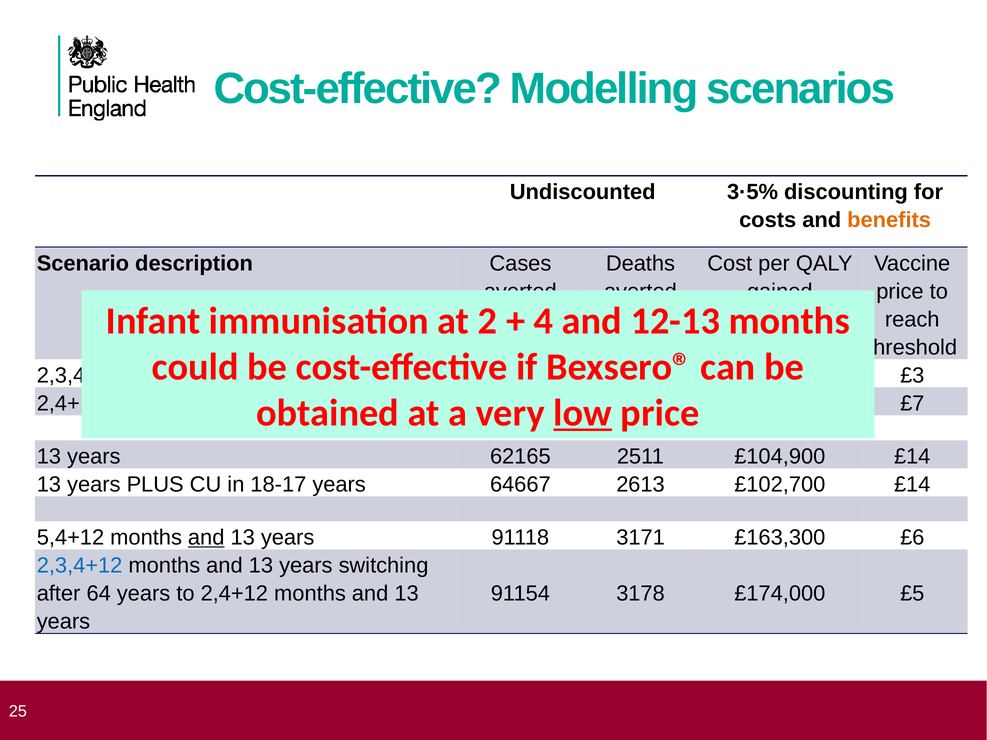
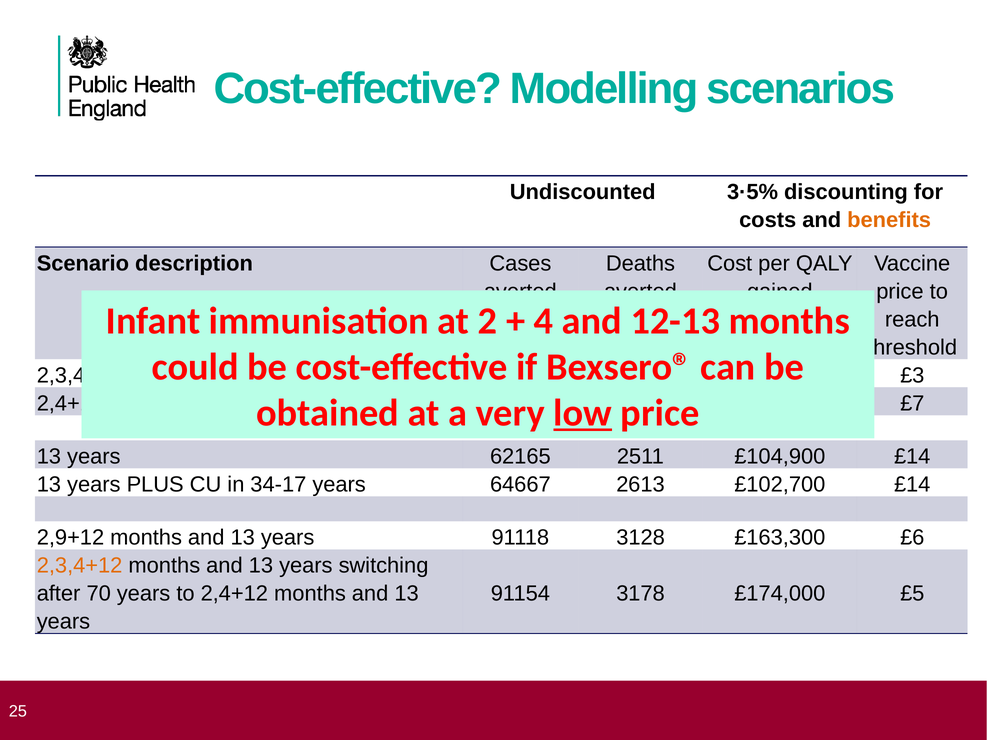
18-17: 18-17 -> 34-17
5,4+12: 5,4+12 -> 2,9+12
and at (206, 538) underline: present -> none
3171: 3171 -> 3128
2,3,4+12 at (80, 566) colour: blue -> orange
64: 64 -> 70
